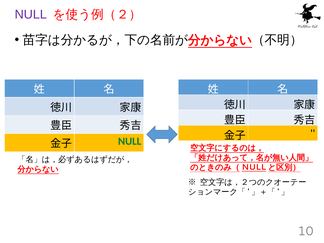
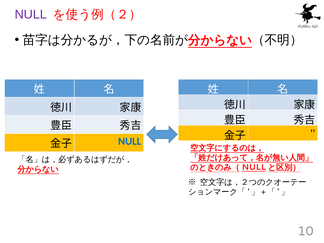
NULL at (130, 141) colour: green -> blue
